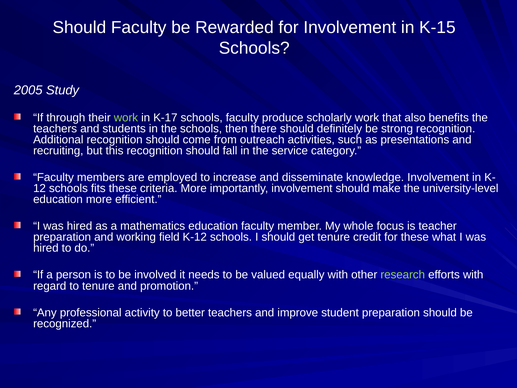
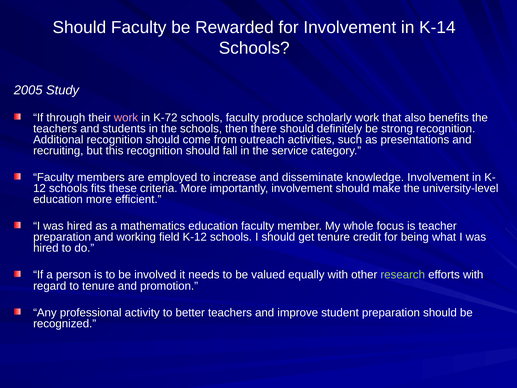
K-15: K-15 -> K-14
work at (126, 118) colour: light green -> pink
K-17: K-17 -> K-72
for these: these -> being
